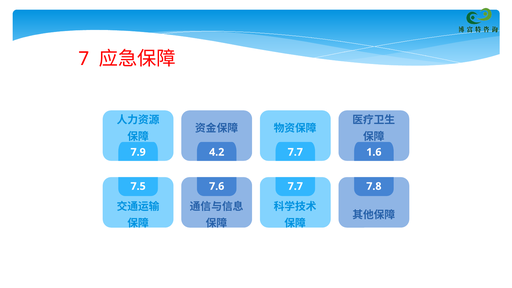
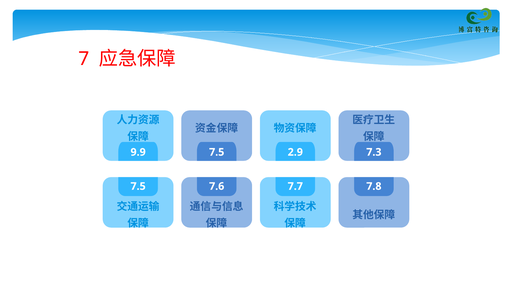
7.9: 7.9 -> 9.9
4.2 at (217, 152): 4.2 -> 7.5
7.7 at (295, 152): 7.7 -> 2.9
1.6: 1.6 -> 7.3
